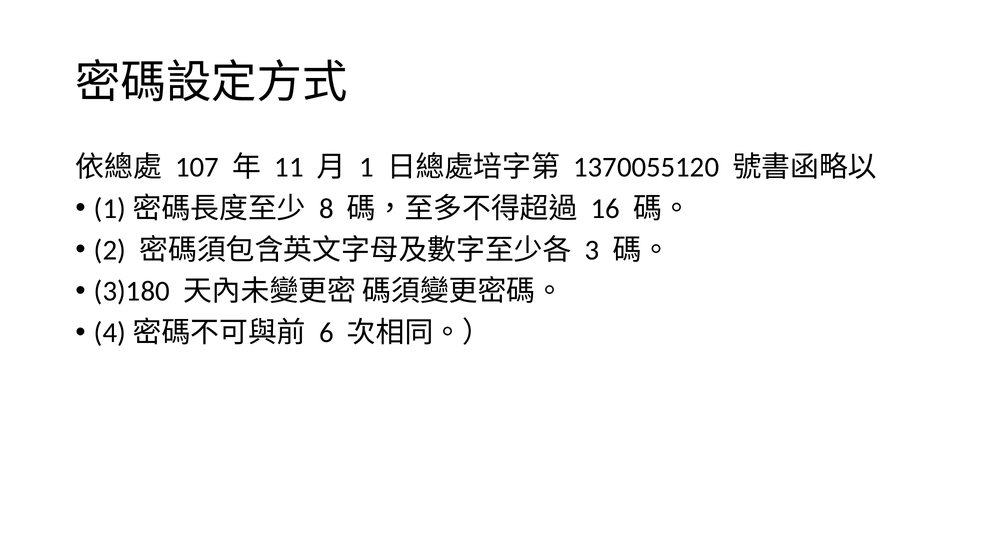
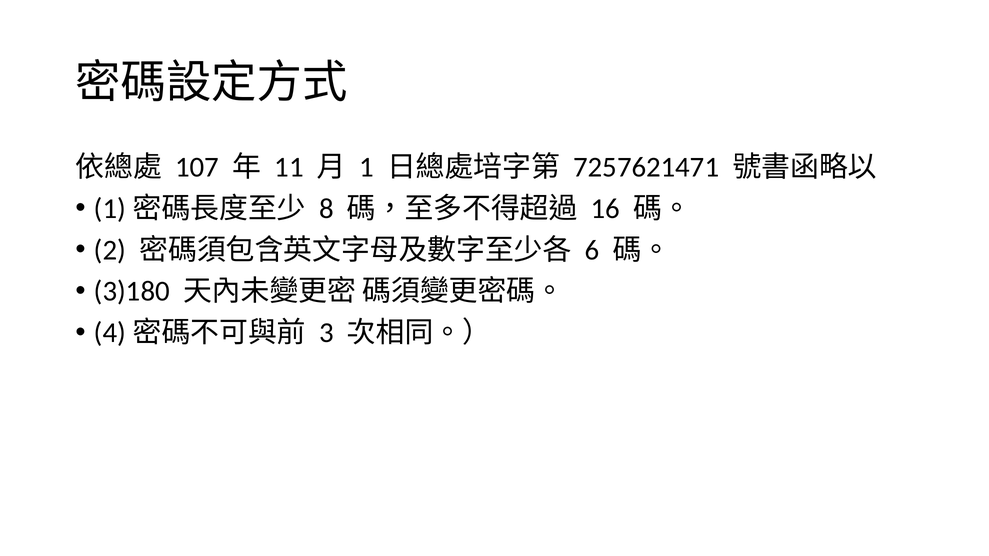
1370055120: 1370055120 -> 7257621471
3: 3 -> 6
6: 6 -> 3
